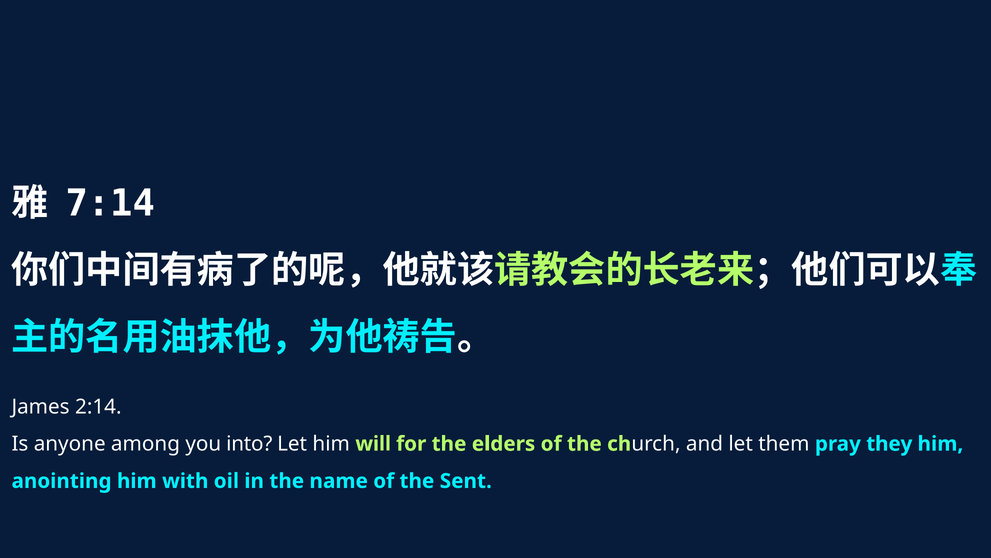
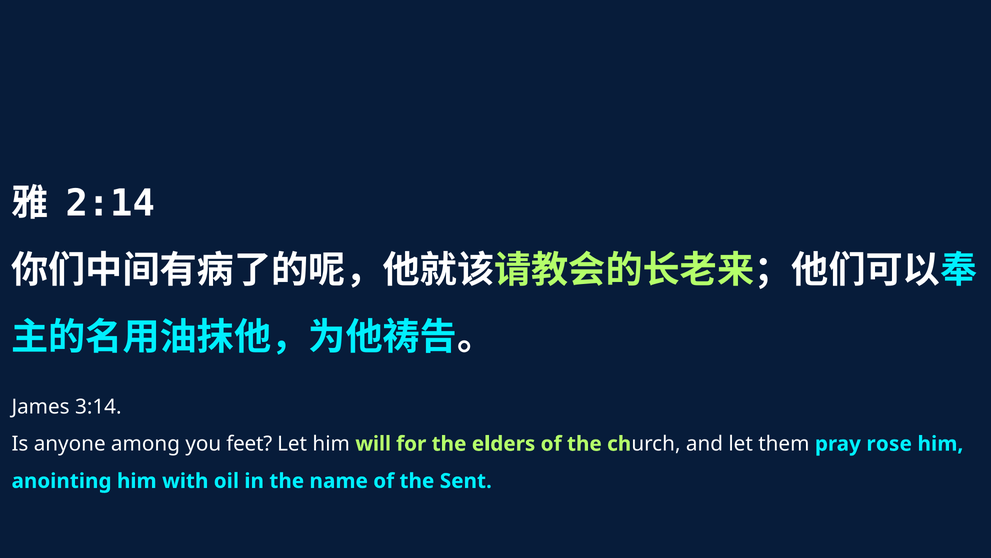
7:14: 7:14 -> 2:14
2:14: 2:14 -> 3:14
into: into -> feet
they: they -> rose
